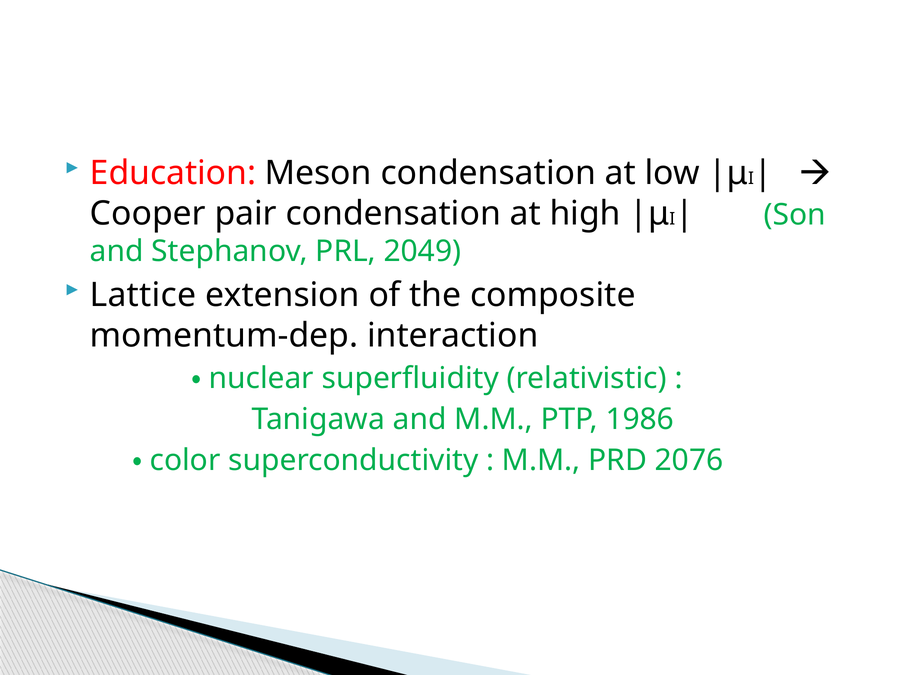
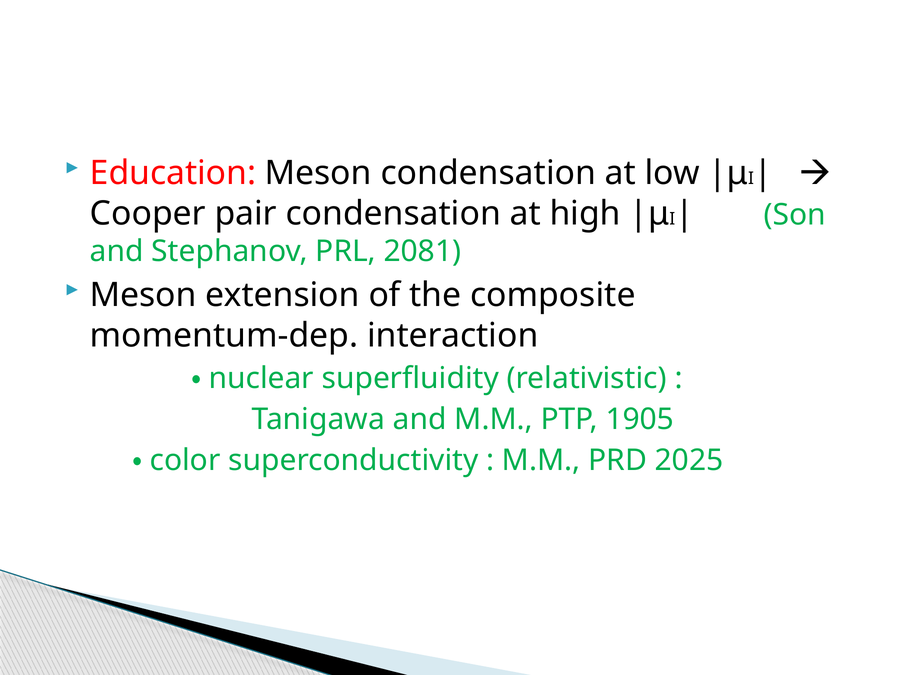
2049: 2049 -> 2081
Lattice at (143, 295): Lattice -> Meson
1986: 1986 -> 1905
2076: 2076 -> 2025
